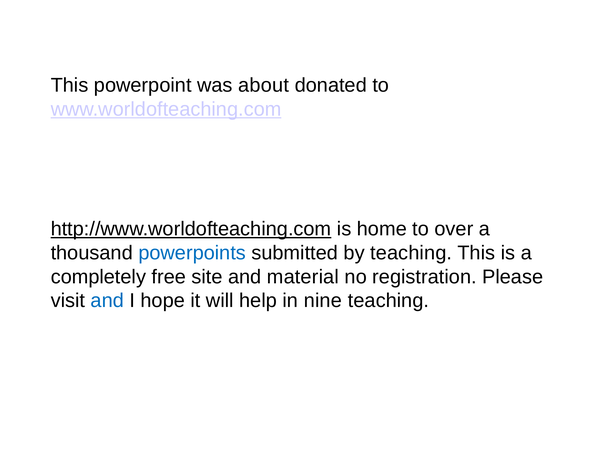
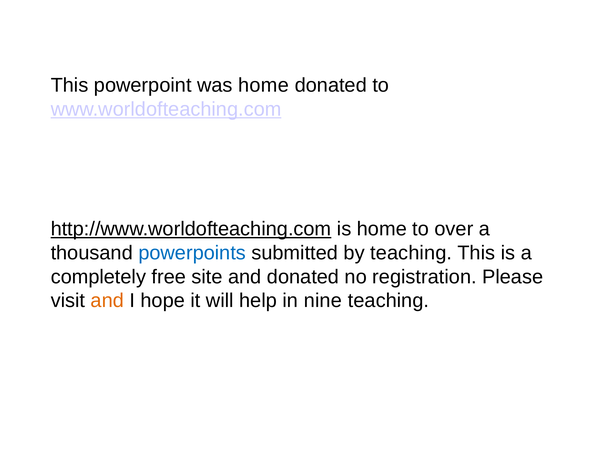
was about: about -> home
and material: material -> donated
and at (107, 301) colour: blue -> orange
